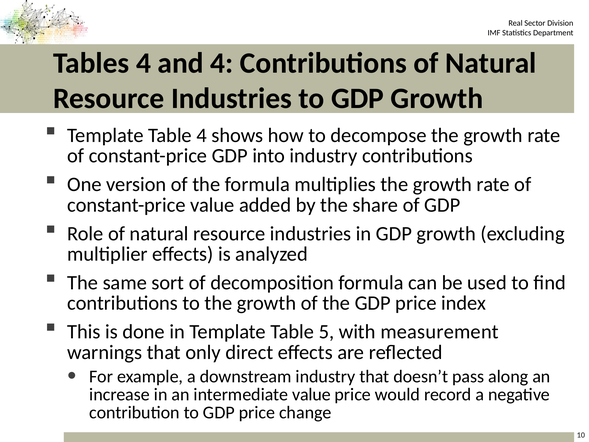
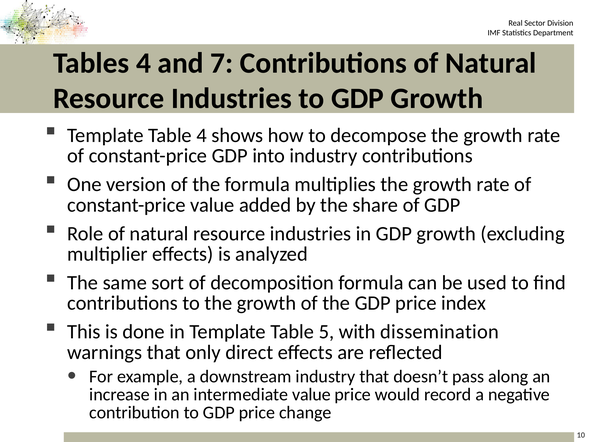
and 4: 4 -> 7
measurement: measurement -> dissemination
